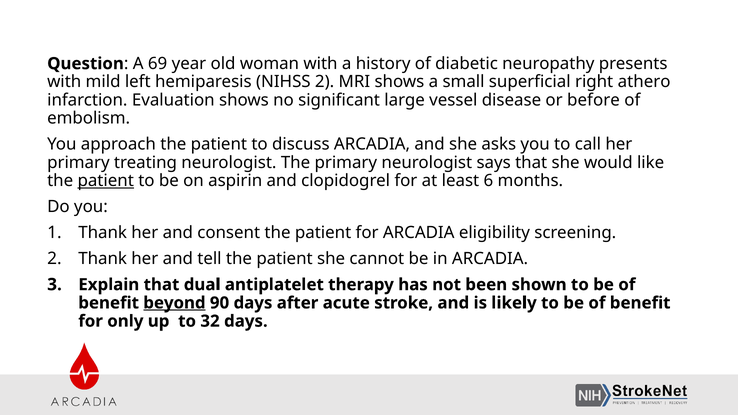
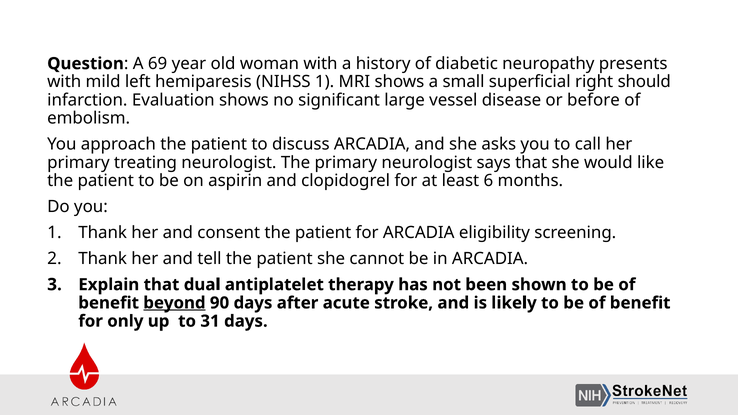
NIHSS 2: 2 -> 1
athero: athero -> should
patient at (106, 181) underline: present -> none
32: 32 -> 31
